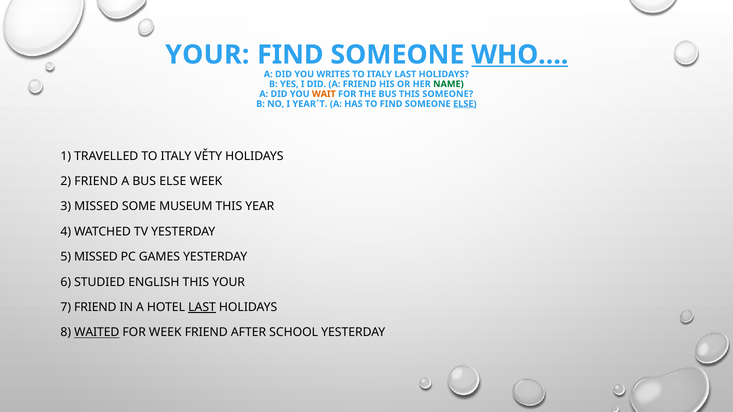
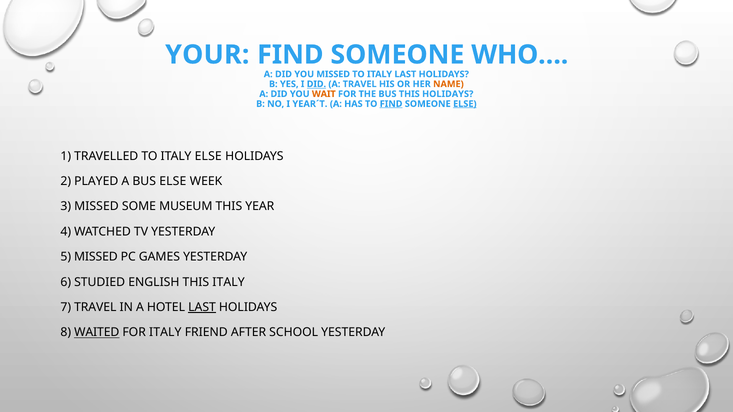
WHO… underline: present -> none
WRITES at (333, 74): WRITES -> MISSED
DID at (316, 84) underline: none -> present
A FRIEND: FRIEND -> TRAVEL
NAME colour: green -> orange
THIS SOMEONE: SOMEONE -> HOLIDAYS
FIND at (391, 104) underline: none -> present
ITALY VĚTY: VĚTY -> ELSE
2 FRIEND: FRIEND -> PLAYED
THIS YOUR: YOUR -> ITALY
7 FRIEND: FRIEND -> TRAVEL
FOR WEEK: WEEK -> ITALY
